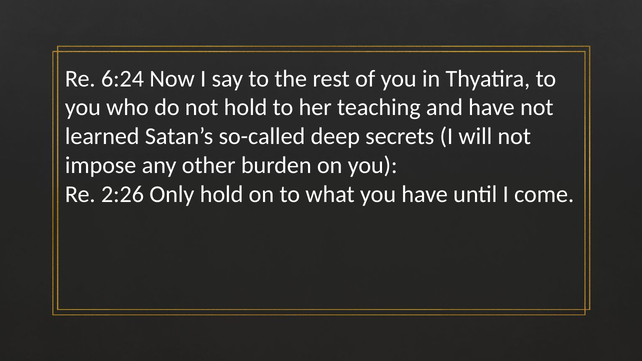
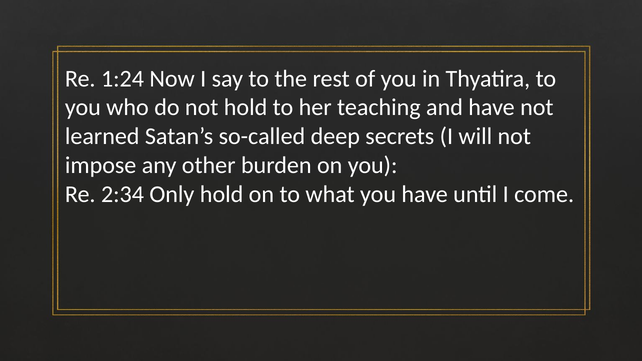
6:24: 6:24 -> 1:24
2:26: 2:26 -> 2:34
